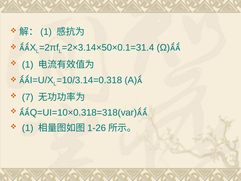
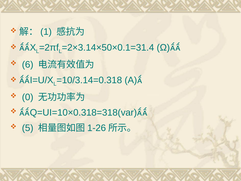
1 at (28, 64): 1 -> 6
7: 7 -> 0
1 at (28, 128): 1 -> 5
